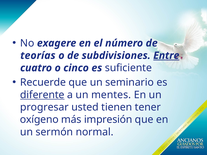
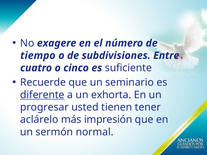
teorías: teorías -> tiempo
Entre underline: present -> none
mentes: mentes -> exhorta
oxígeno: oxígeno -> aclárelo
